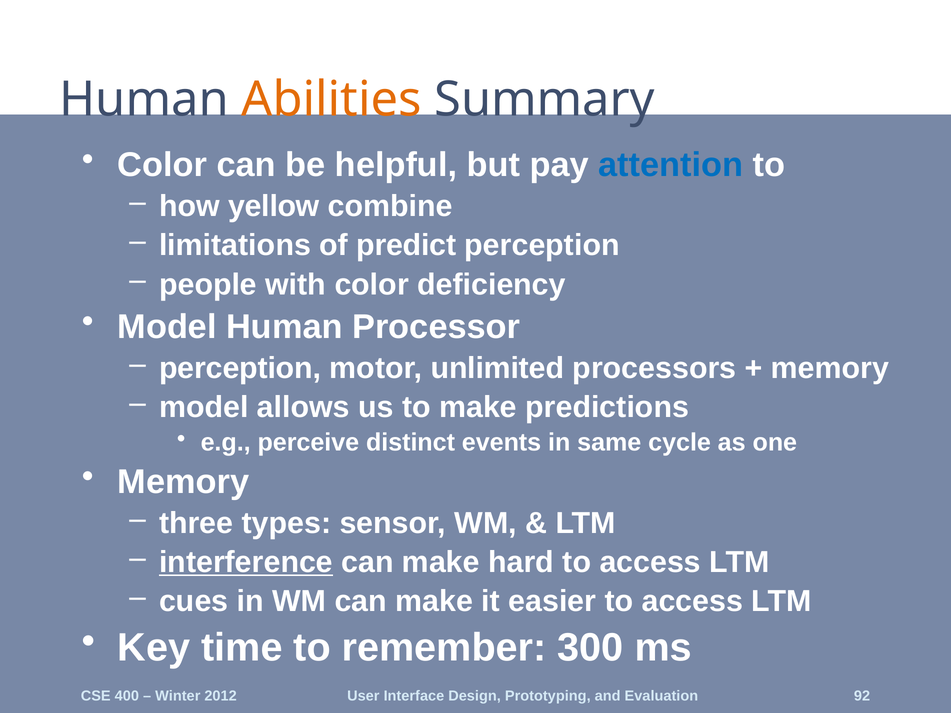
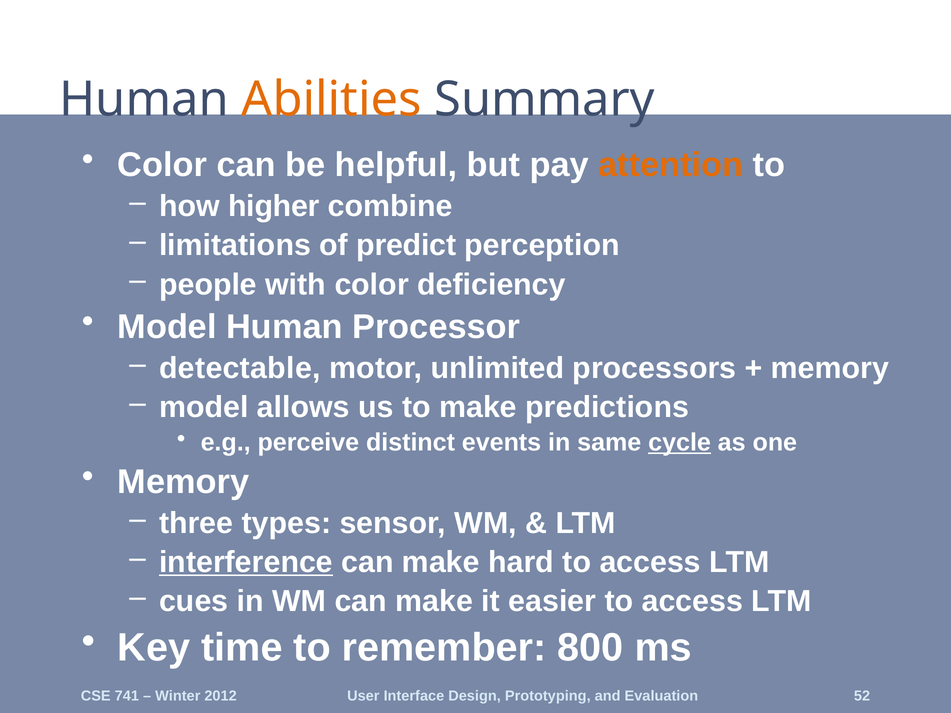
attention colour: blue -> orange
yellow: yellow -> higher
perception at (240, 368): perception -> detectable
cycle underline: none -> present
300: 300 -> 800
400: 400 -> 741
92: 92 -> 52
